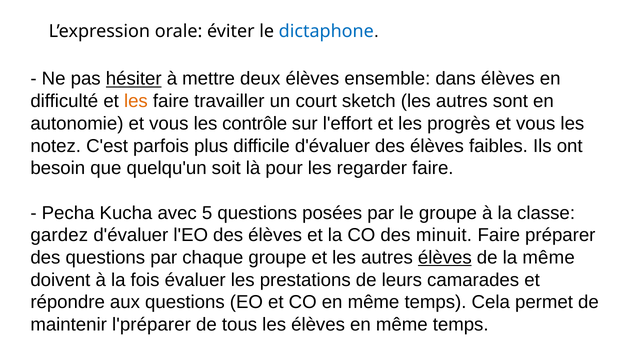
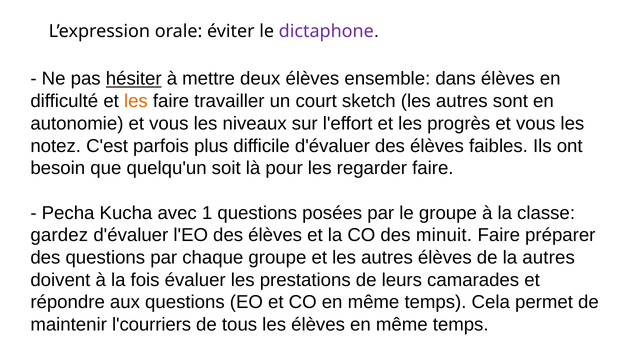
dictaphone colour: blue -> purple
contrôle: contrôle -> niveaux
5: 5 -> 1
élèves at (445, 258) underline: present -> none
la même: même -> autres
l'préparer: l'préparer -> l'courriers
